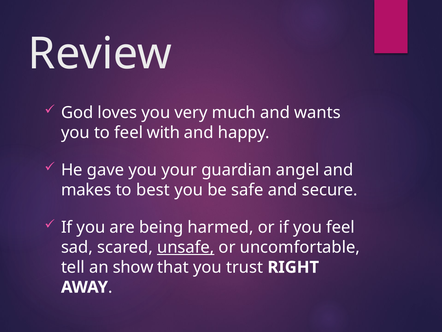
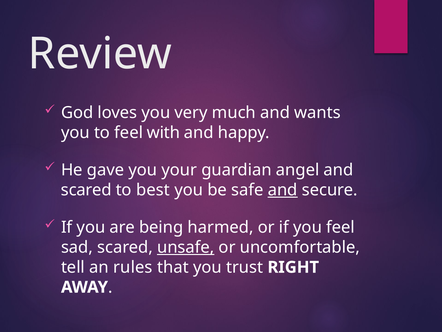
makes at (86, 190): makes -> scared
and at (283, 190) underline: none -> present
show: show -> rules
